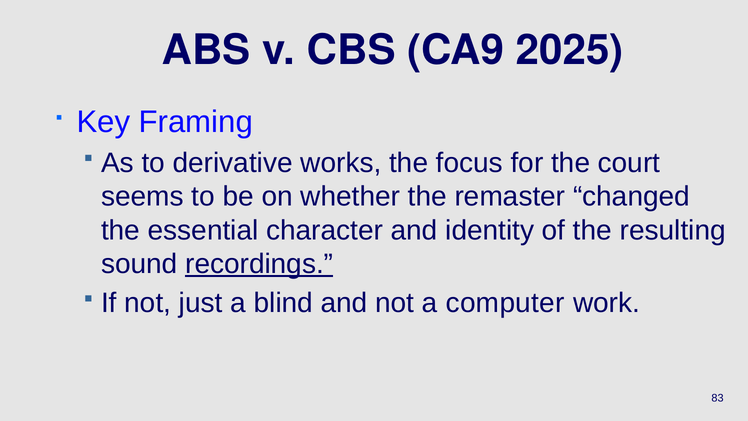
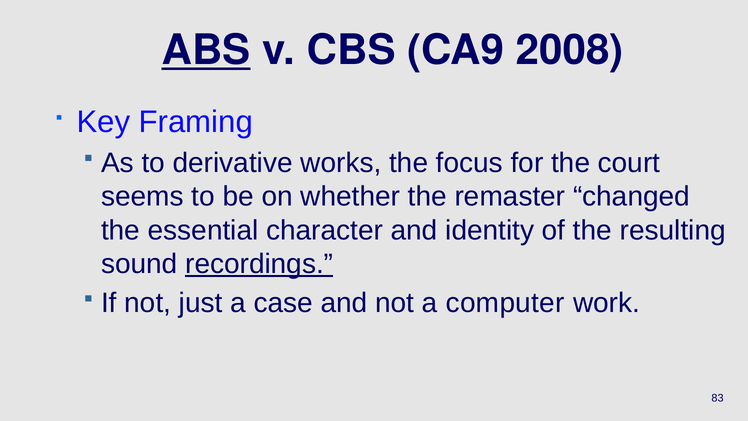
ABS underline: none -> present
2025: 2025 -> 2008
blind: blind -> case
